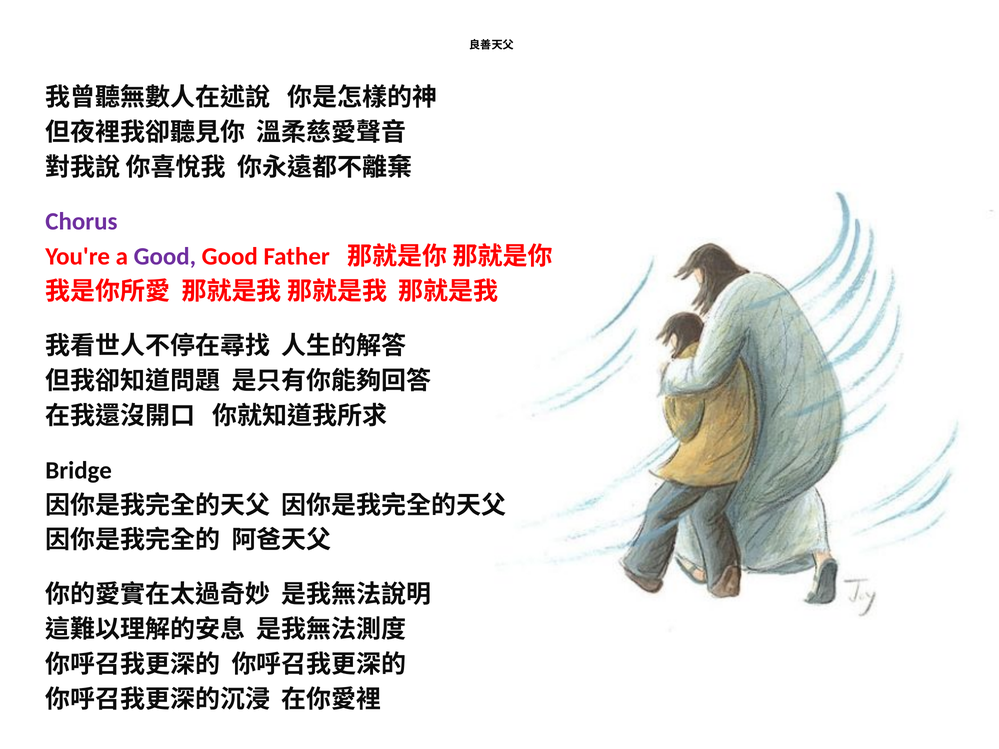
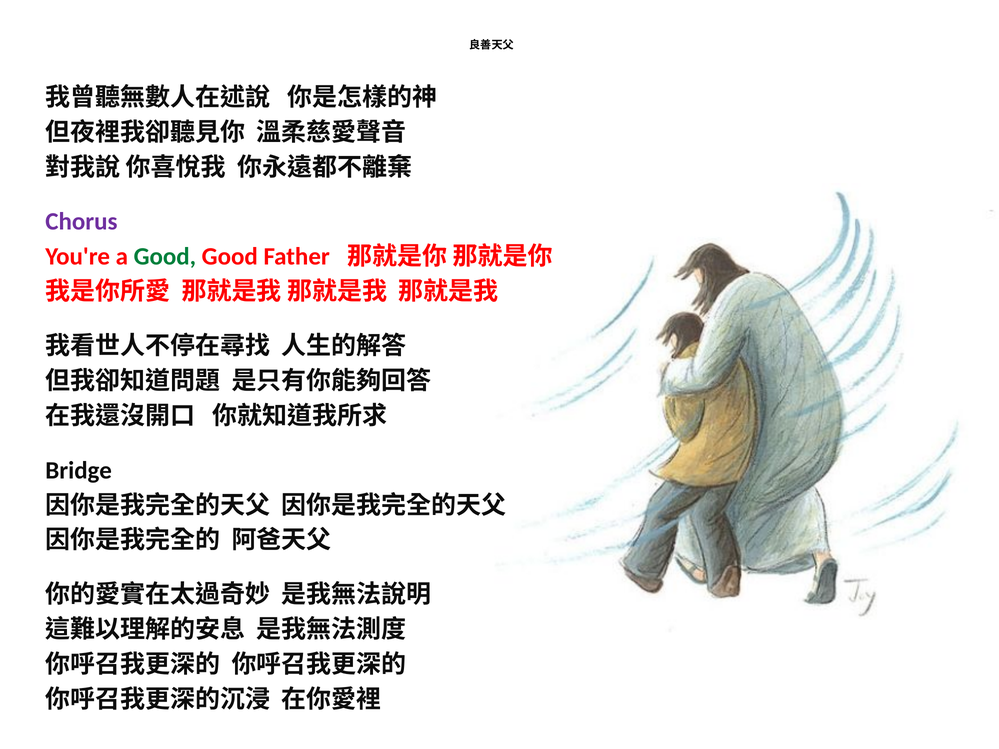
Good at (165, 257) colour: purple -> green
